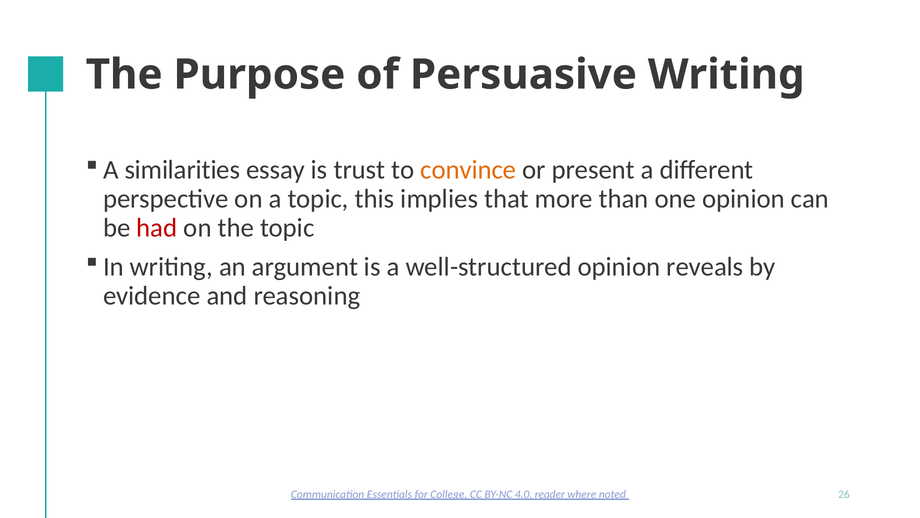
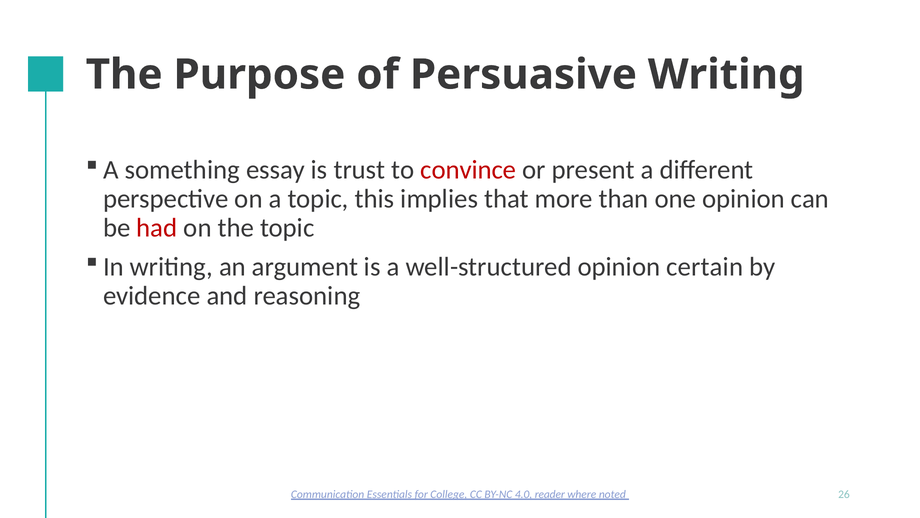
similarities: similarities -> something
convince colour: orange -> red
reveals: reveals -> certain
